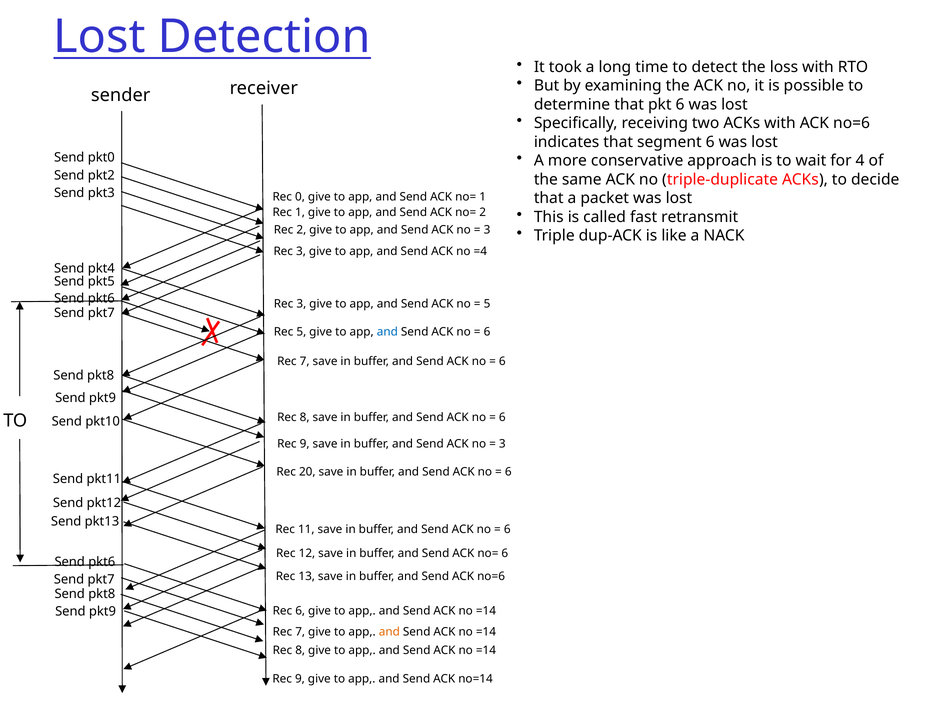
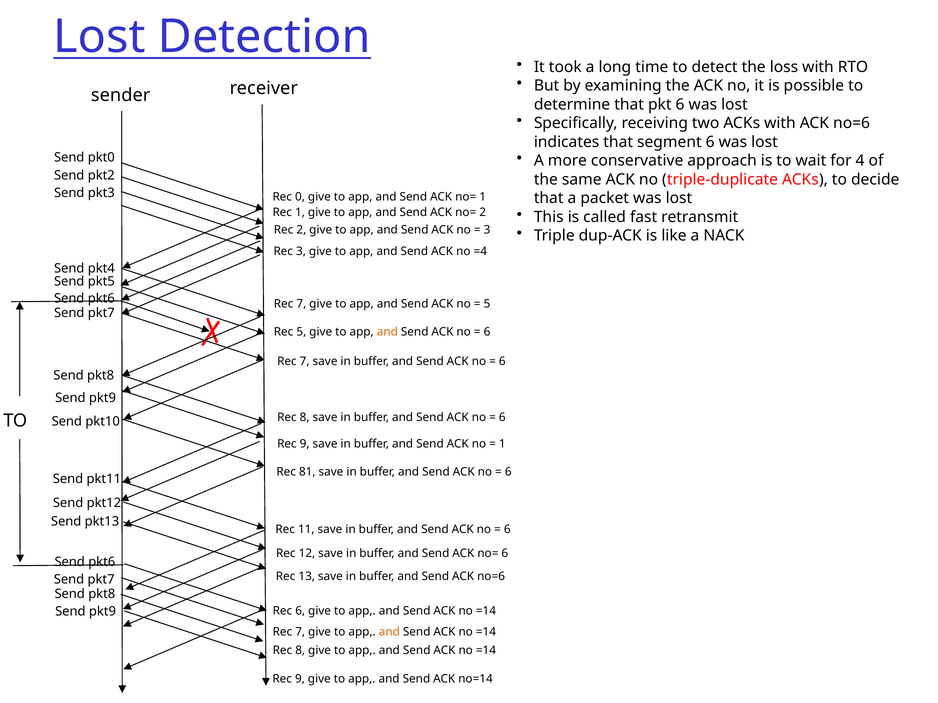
3 at (301, 304): 3 -> 7
and at (387, 332) colour: blue -> orange
3 at (502, 444): 3 -> 1
20: 20 -> 81
